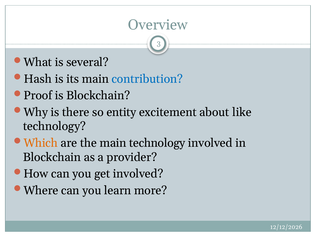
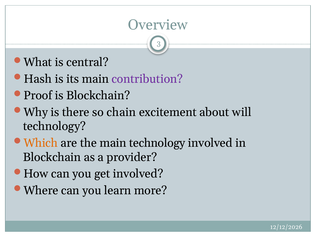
several: several -> central
contribution colour: blue -> purple
entity: entity -> chain
like: like -> will
